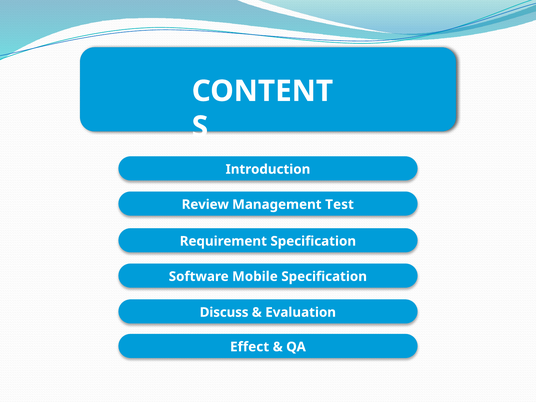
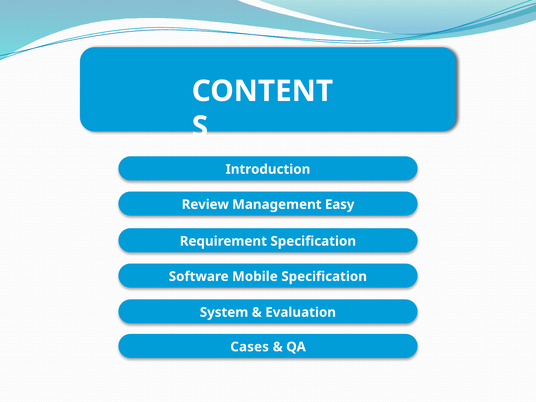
Test: Test -> Easy
Discuss: Discuss -> System
Effect: Effect -> Cases
